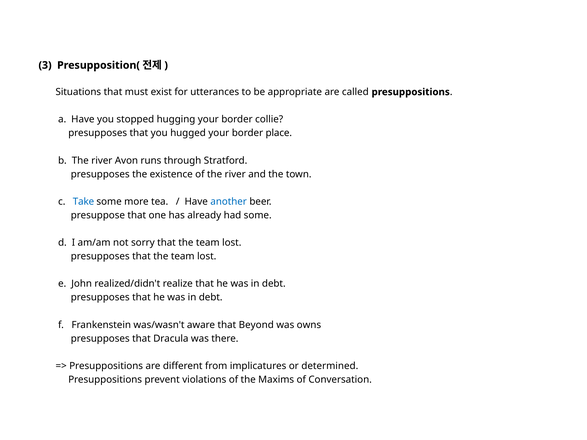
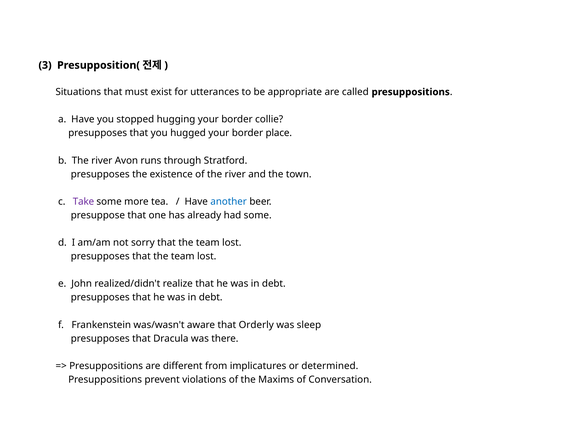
Take colour: blue -> purple
Beyond: Beyond -> Orderly
owns: owns -> sleep
